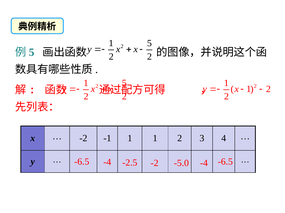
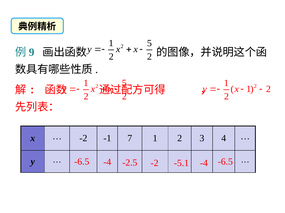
5 at (32, 52): 5 -> 9
-1 1: 1 -> 7
-5.0: -5.0 -> -5.1
